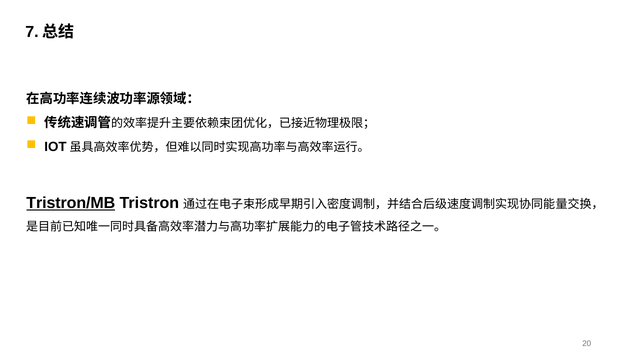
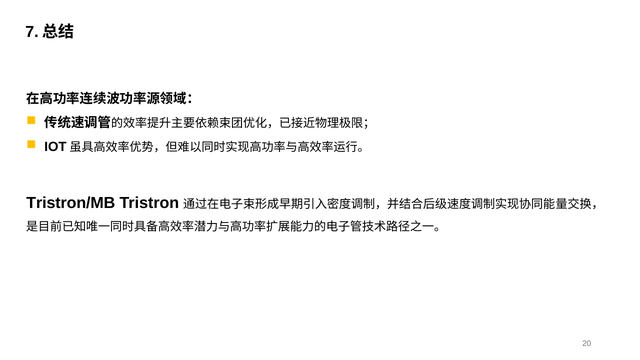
Tristron/MB underline: present -> none
